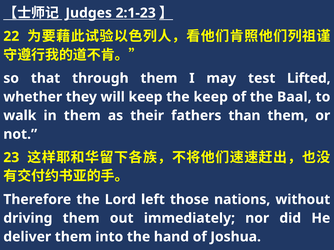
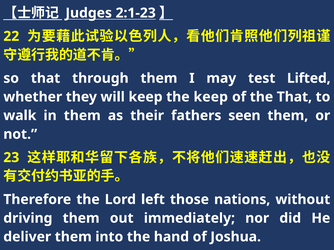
the Baal: Baal -> That
than: than -> seen
